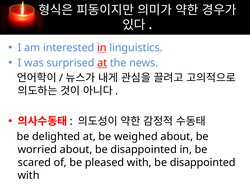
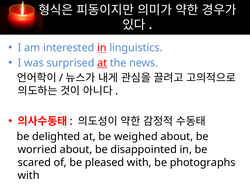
with be disappointed: disappointed -> photographs
